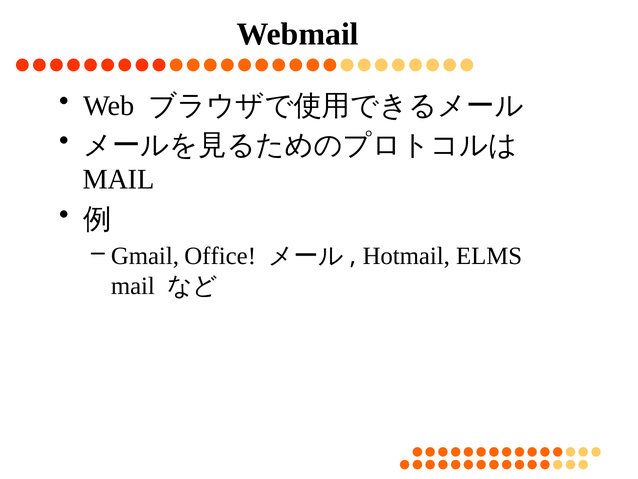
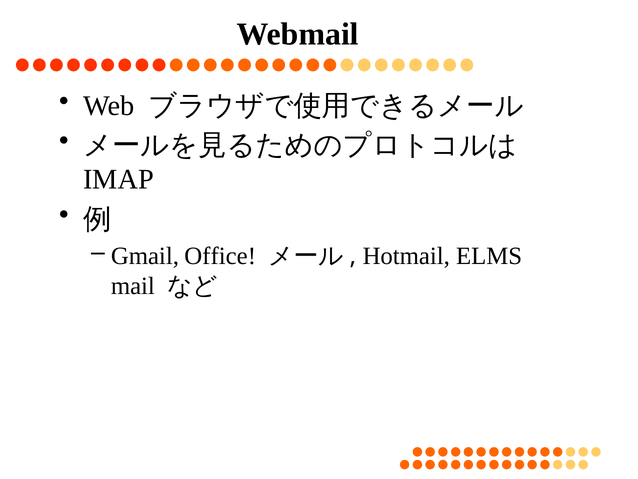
MAIL at (119, 179): MAIL -> IMAP
